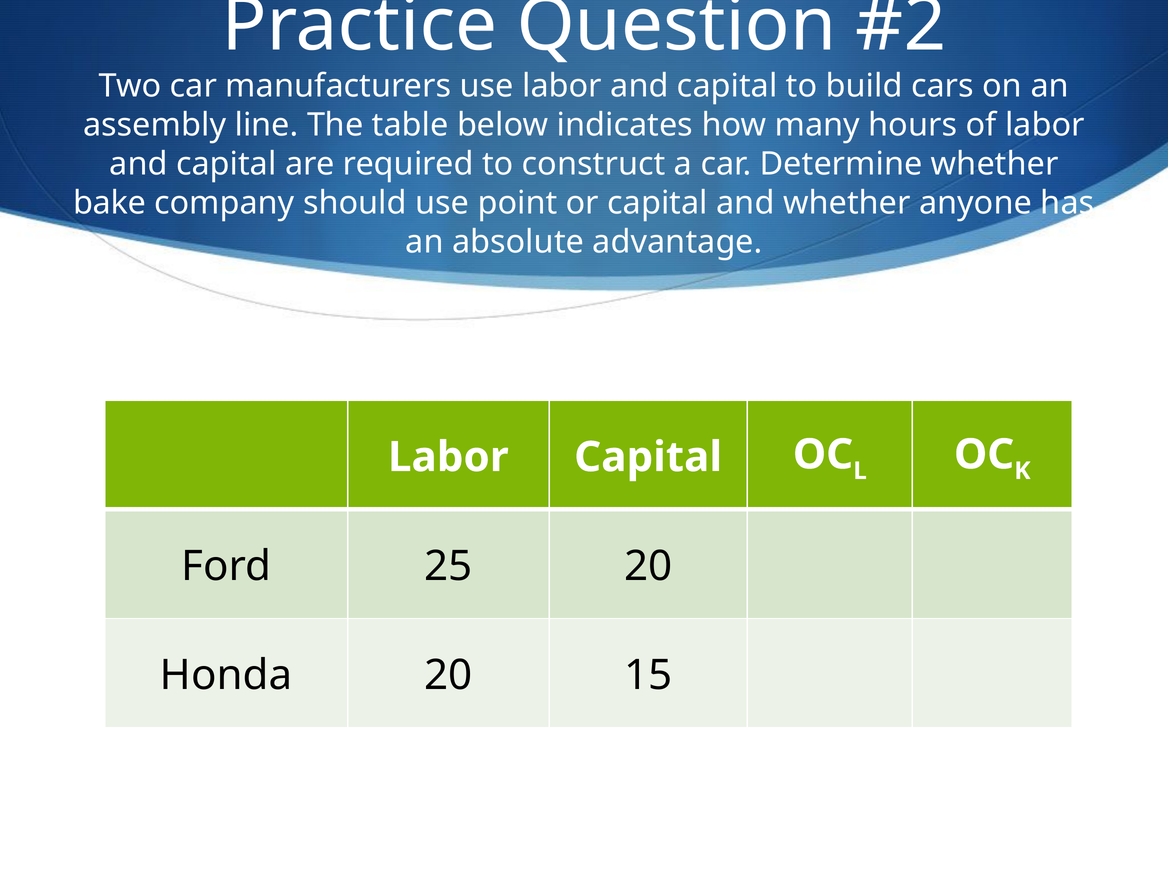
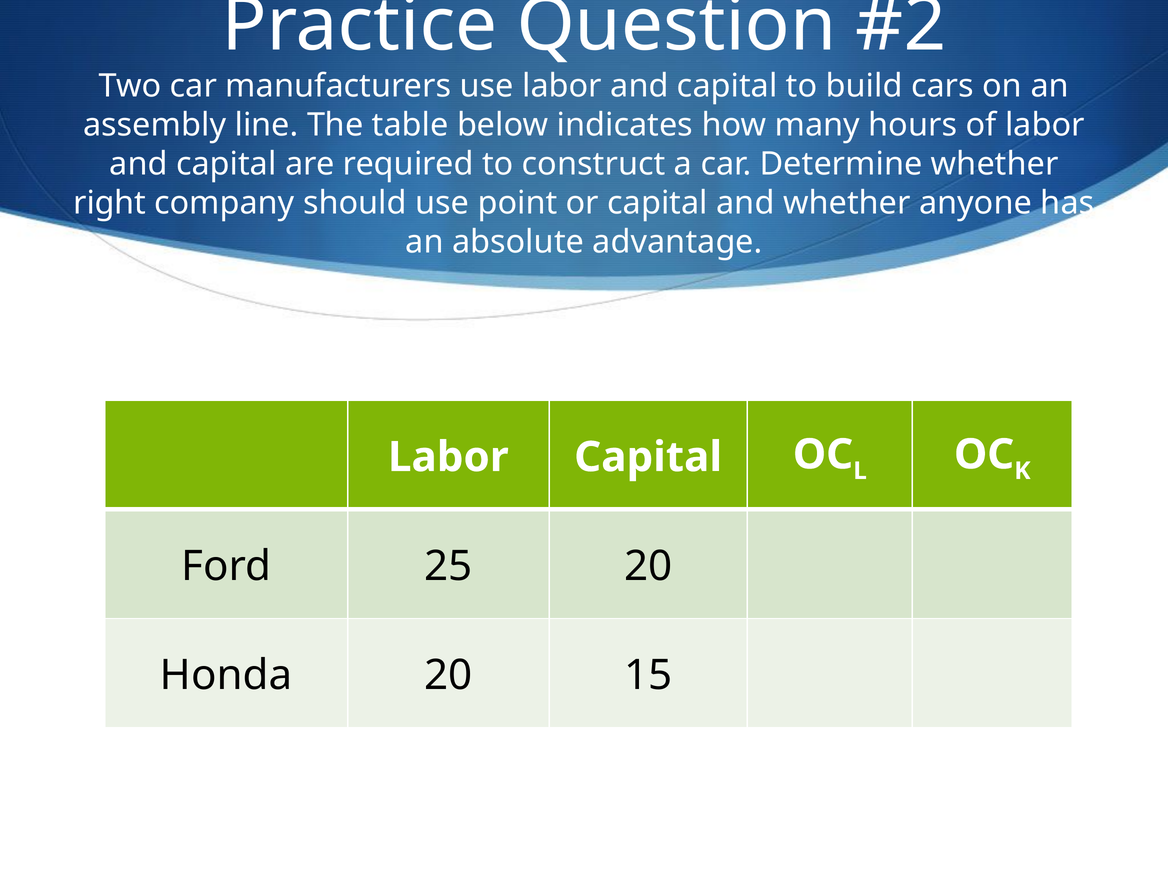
bake: bake -> right
